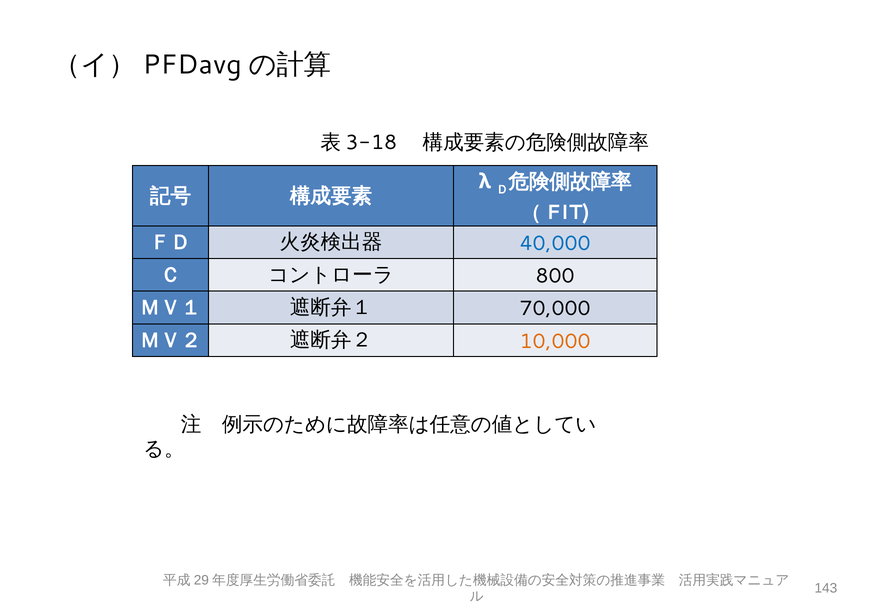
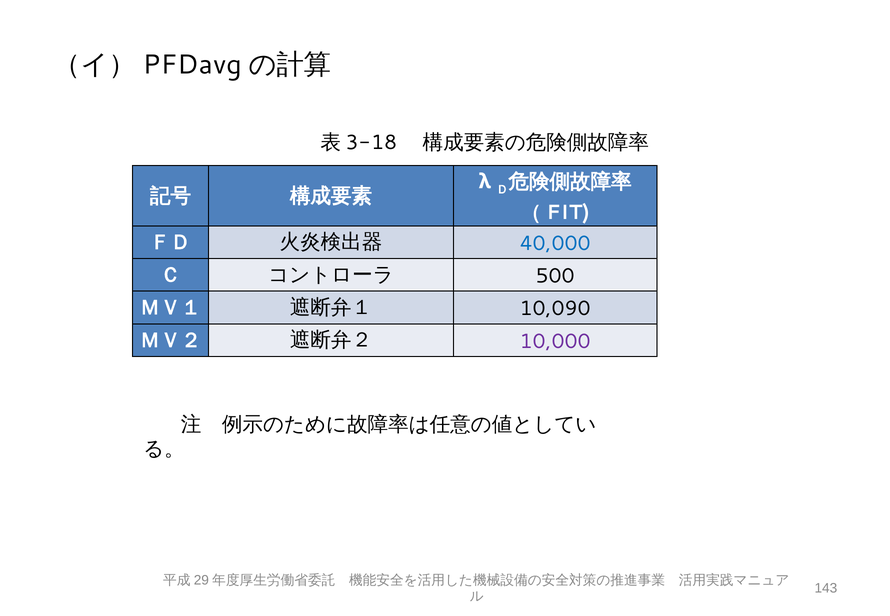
800: 800 -> 500
70,000: 70,000 -> 10,090
10,000 colour: orange -> purple
